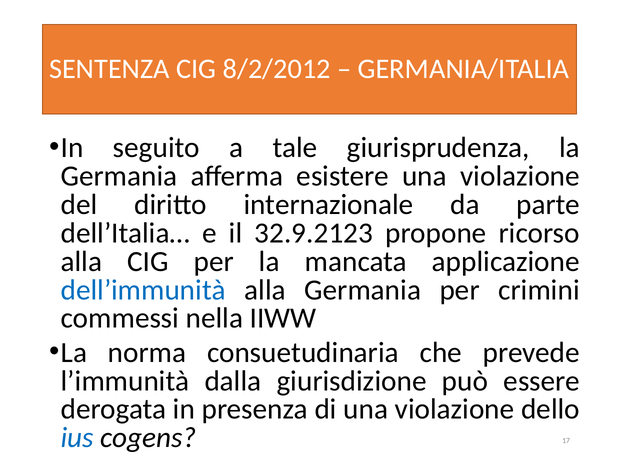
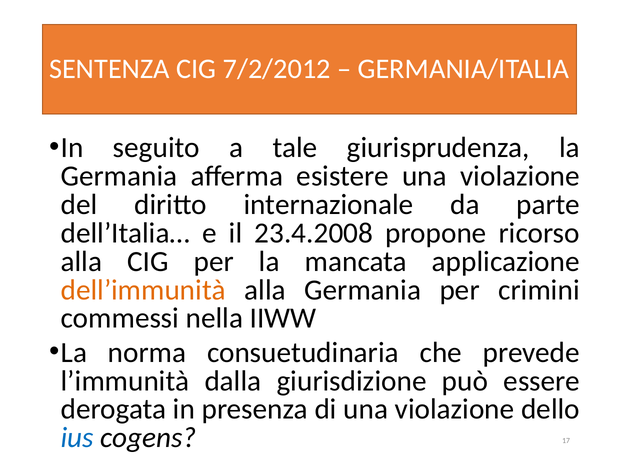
8/2/2012: 8/2/2012 -> 7/2/2012
32.9.2123: 32.9.2123 -> 23.4.2008
dell’immunità colour: blue -> orange
